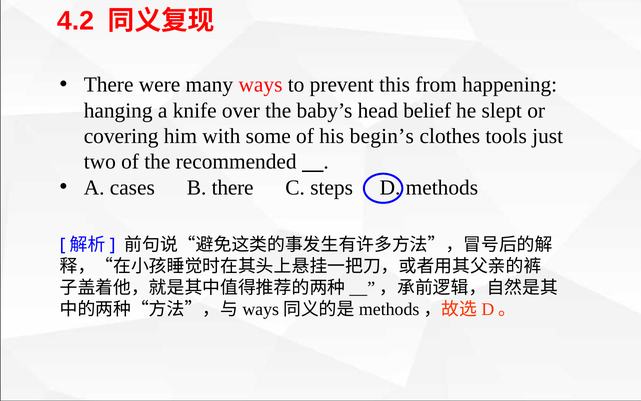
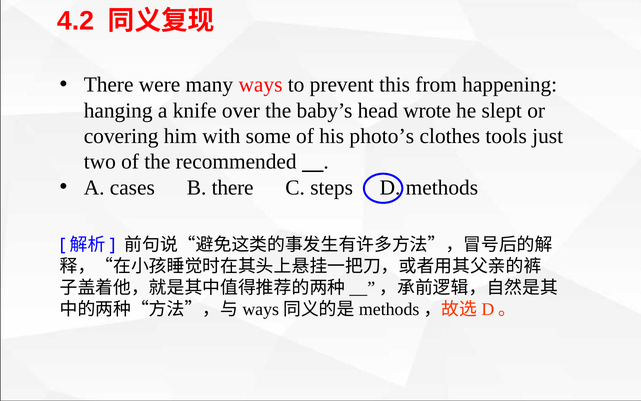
belief: belief -> wrote
begin’s: begin’s -> photo’s
